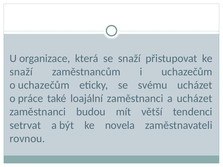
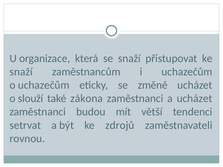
svému: svému -> změně
práce: práce -> slouží
loajální: loajální -> zákona
novela: novela -> zdrojů
